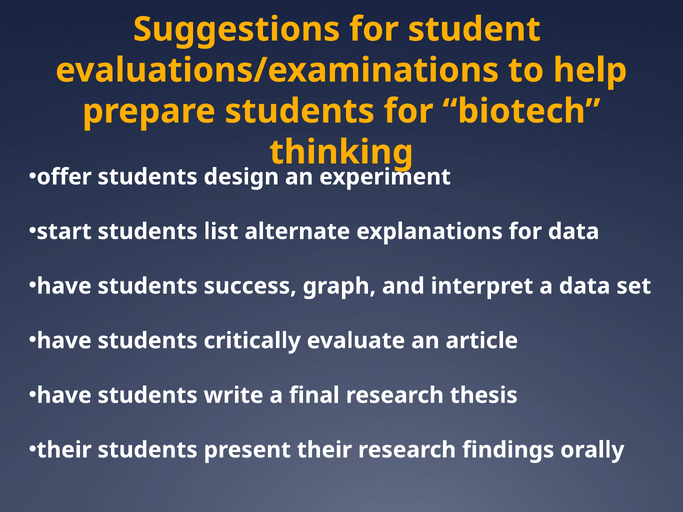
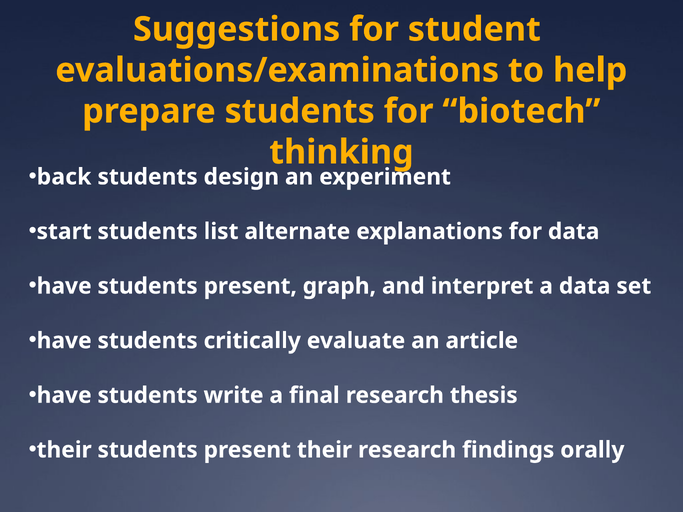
offer: offer -> back
have students success: success -> present
